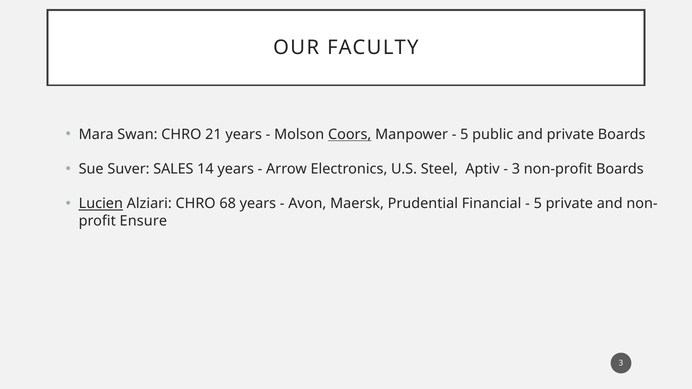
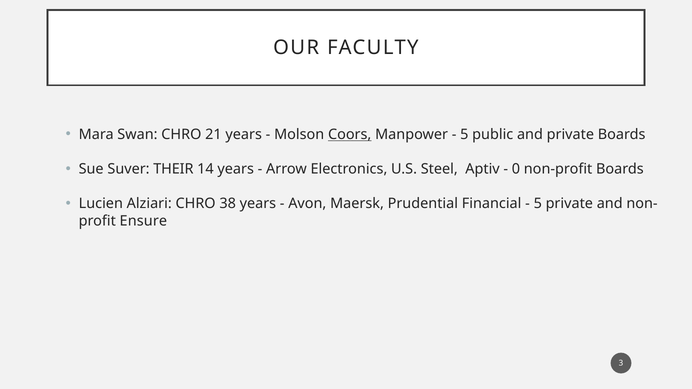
SALES: SALES -> THEIR
3 at (516, 169): 3 -> 0
Lucien underline: present -> none
68: 68 -> 38
